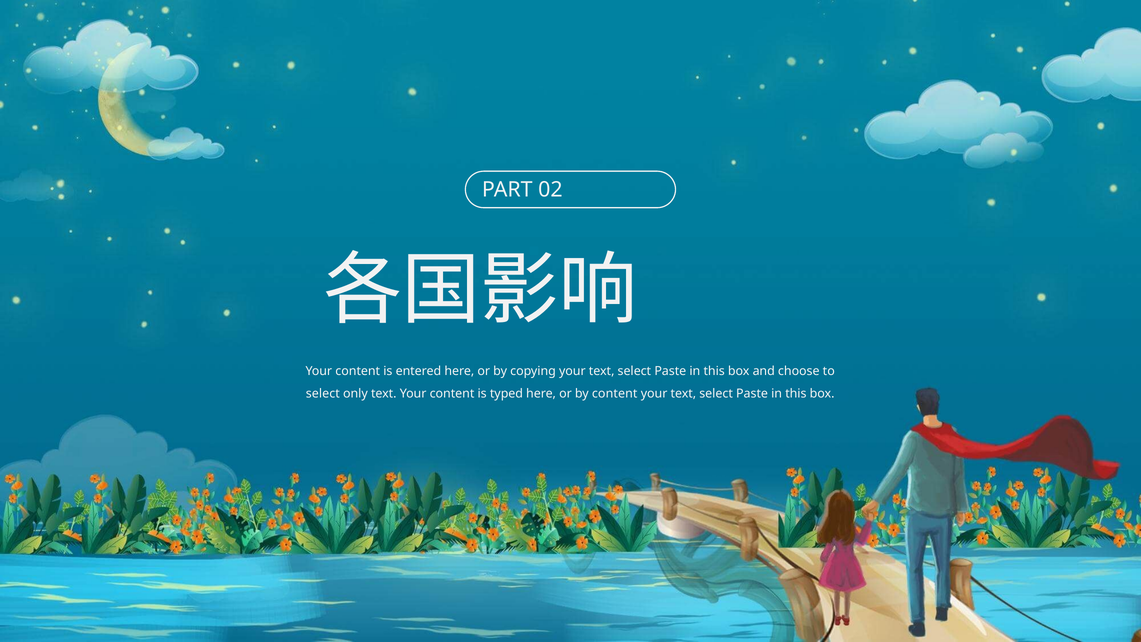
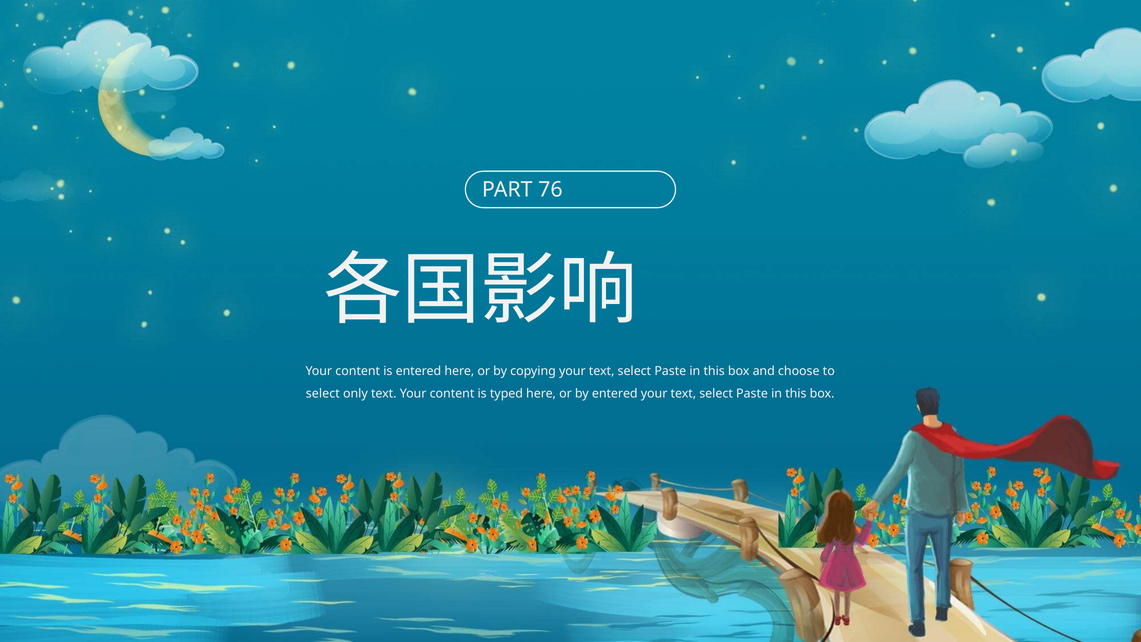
02: 02 -> 76
by content: content -> entered
